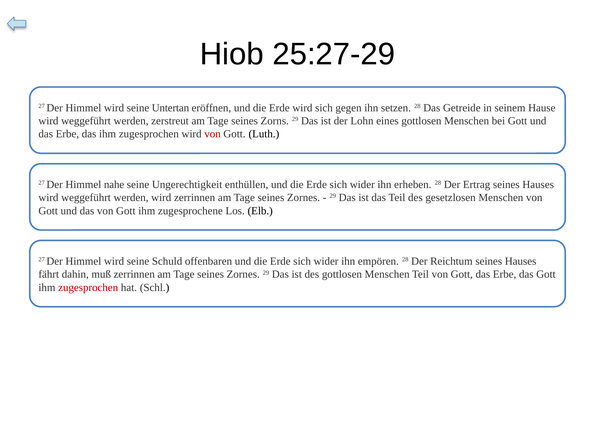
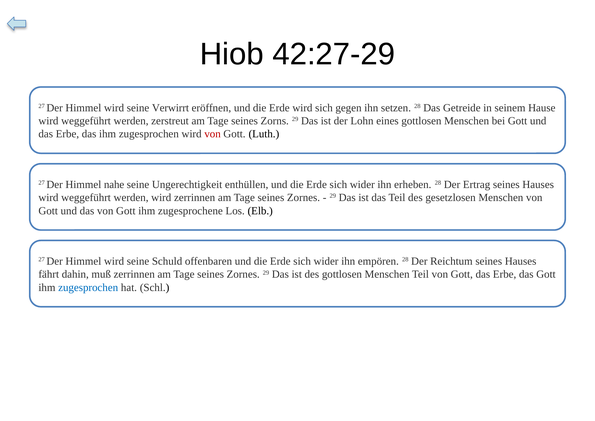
25:27-29: 25:27-29 -> 42:27-29
Untertan: Untertan -> Verwirrt
zugesprochen at (88, 287) colour: red -> blue
